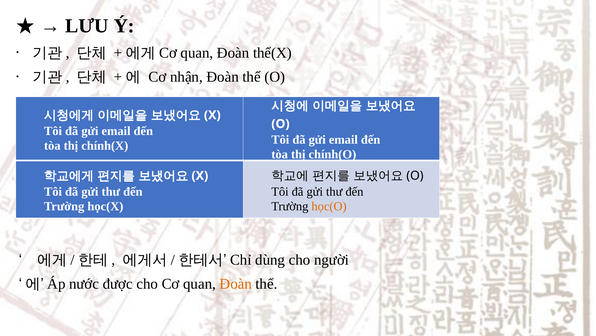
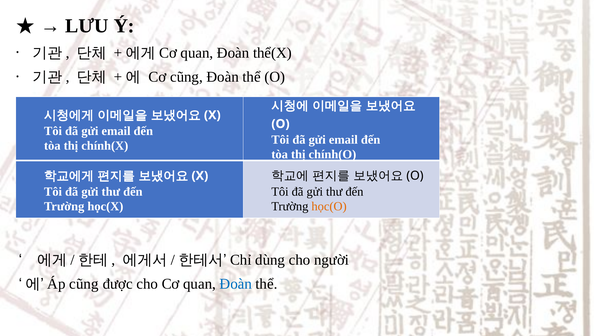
Cơ nhận: nhận -> cũng
nước at (84, 283): nước -> cũng
Đoàn at (236, 283) colour: orange -> blue
